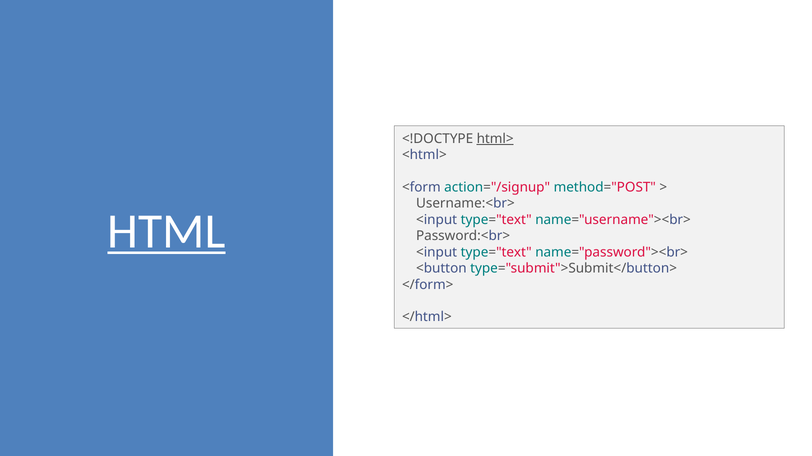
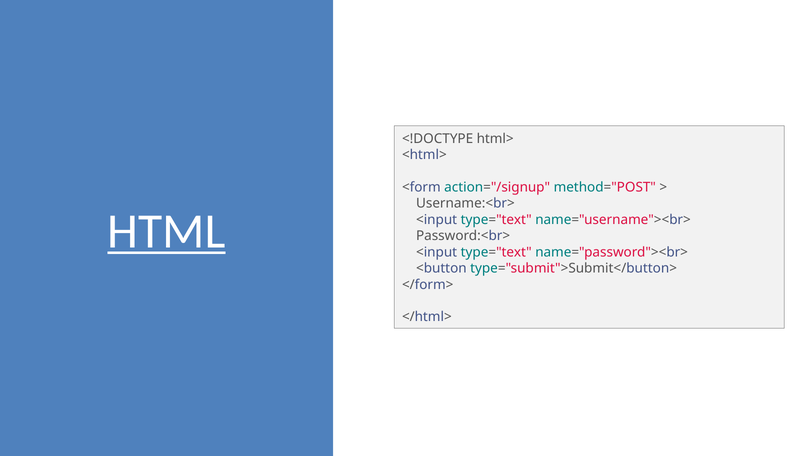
html> underline: present -> none
